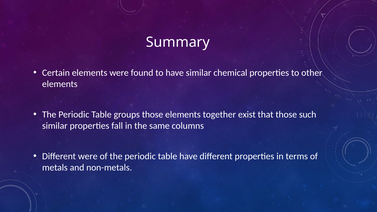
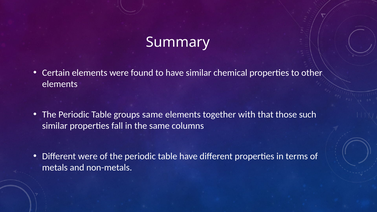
groups those: those -> same
exist: exist -> with
